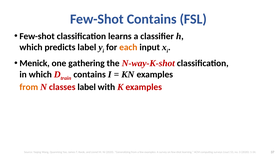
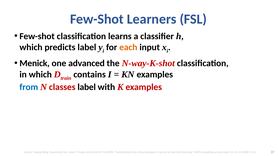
Few-Shot Contains: Contains -> Learners
gathering: gathering -> advanced
from at (29, 87) colour: orange -> blue
